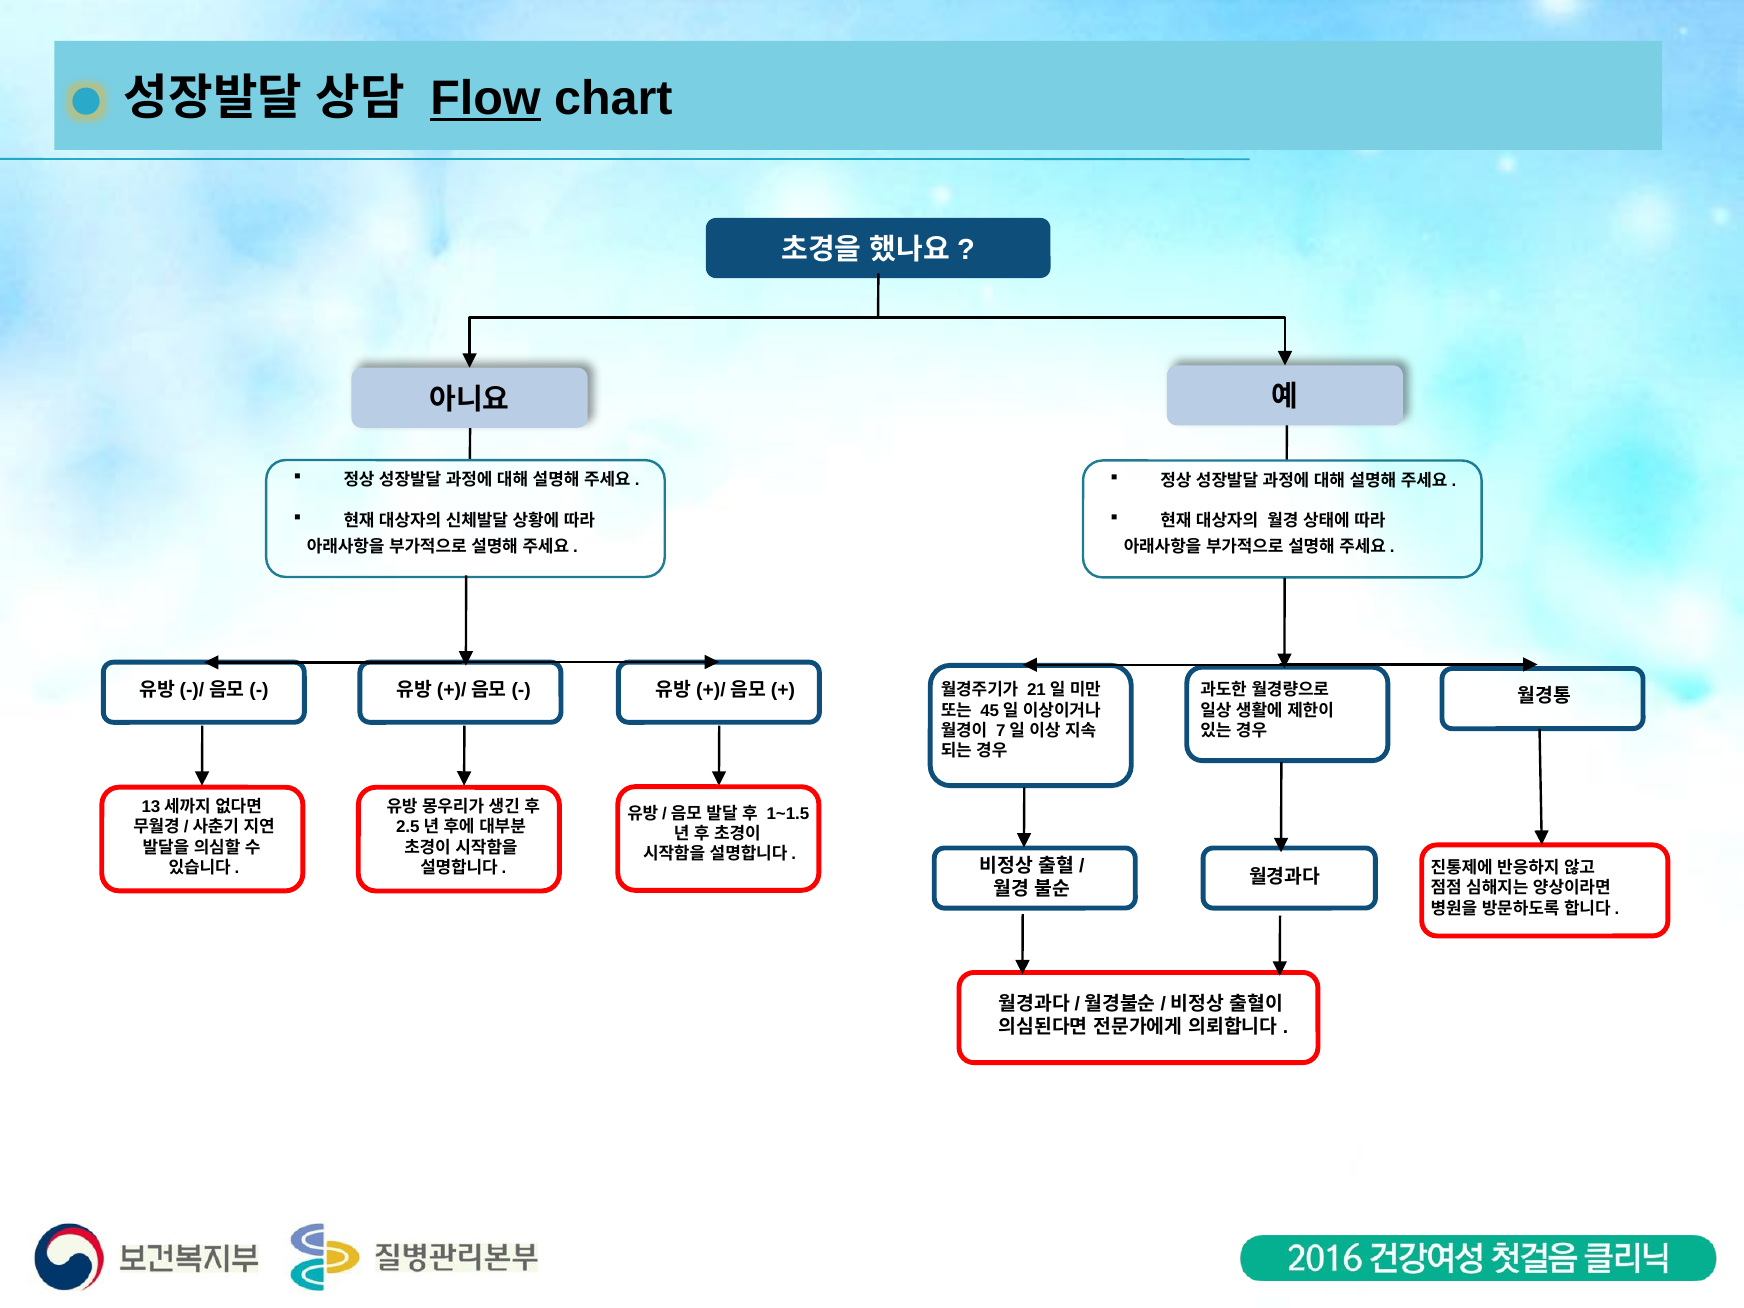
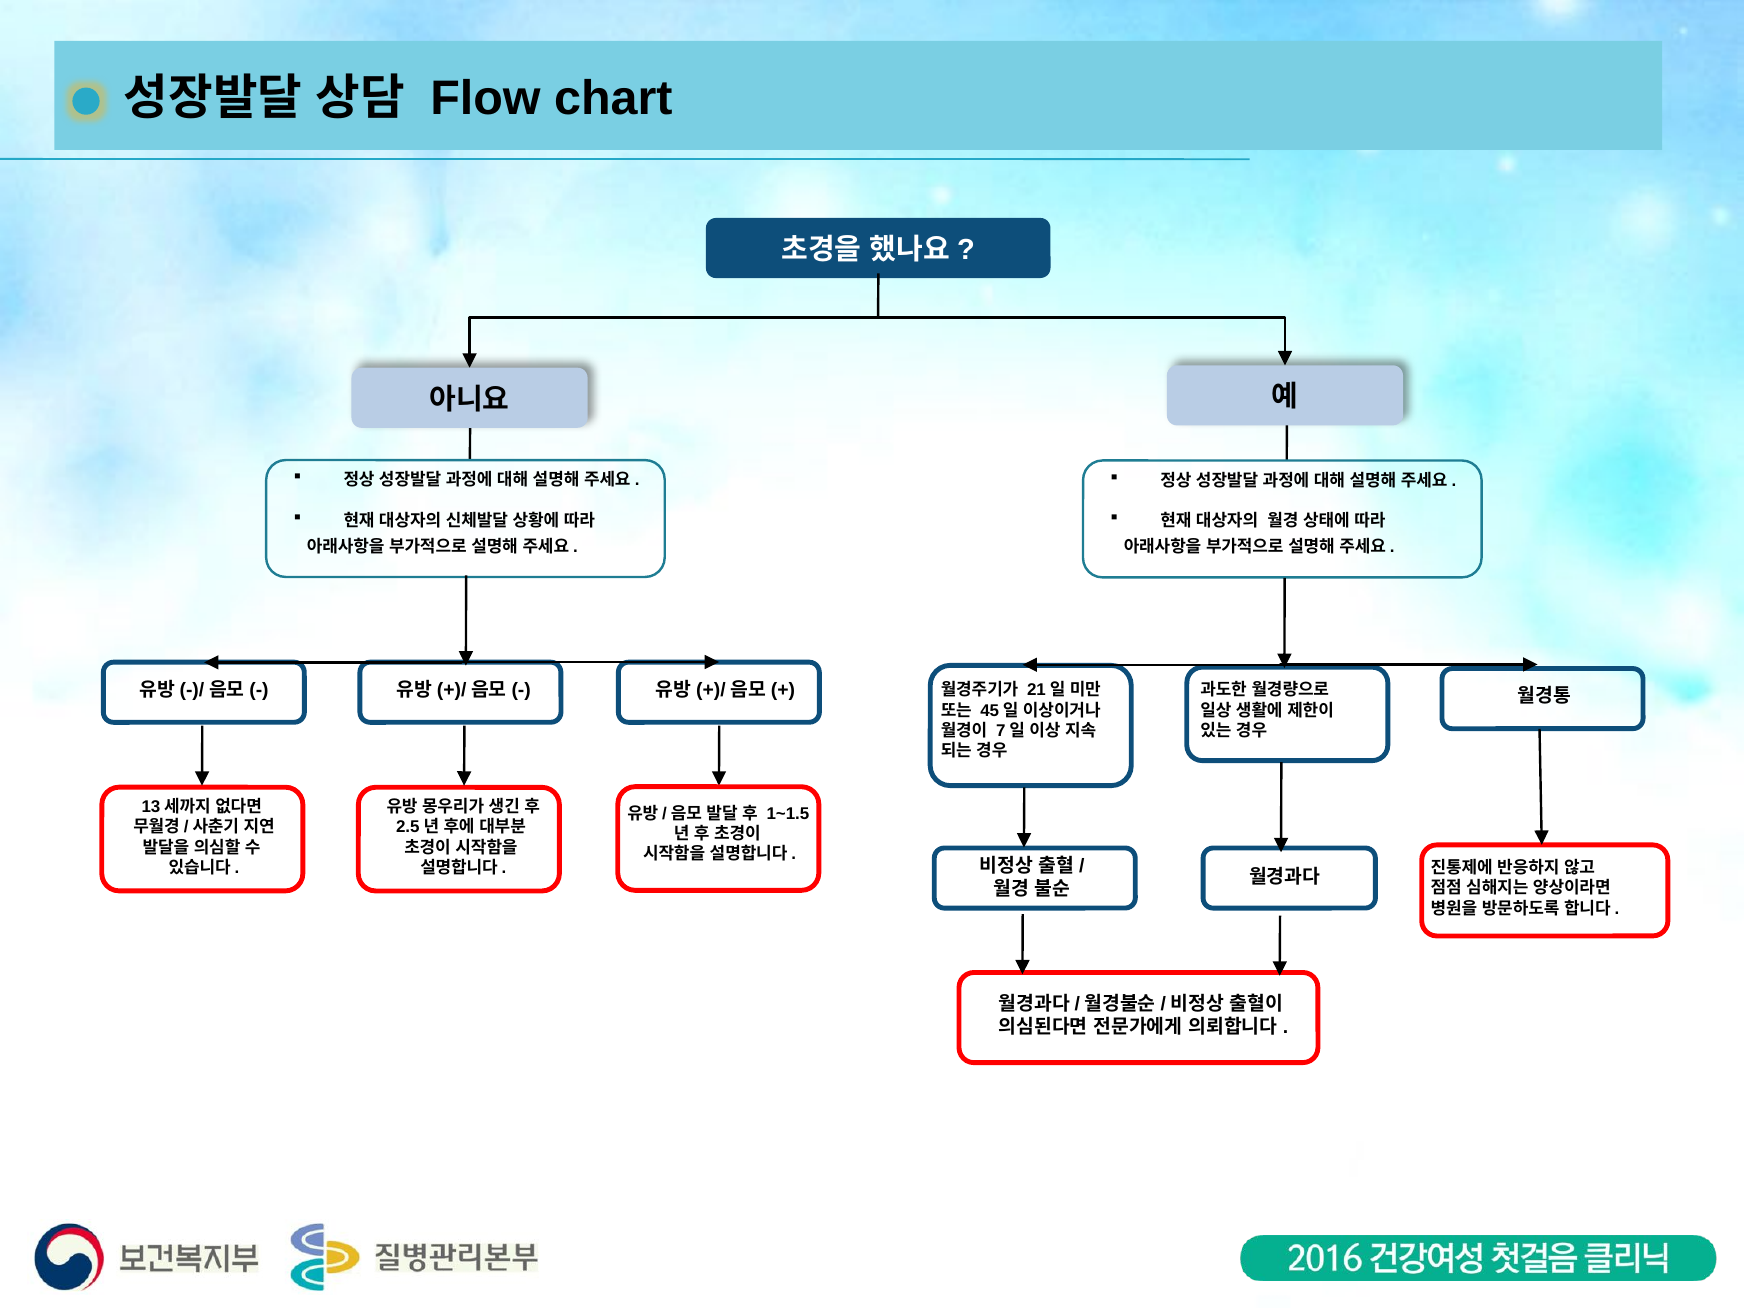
Flow underline: present -> none
